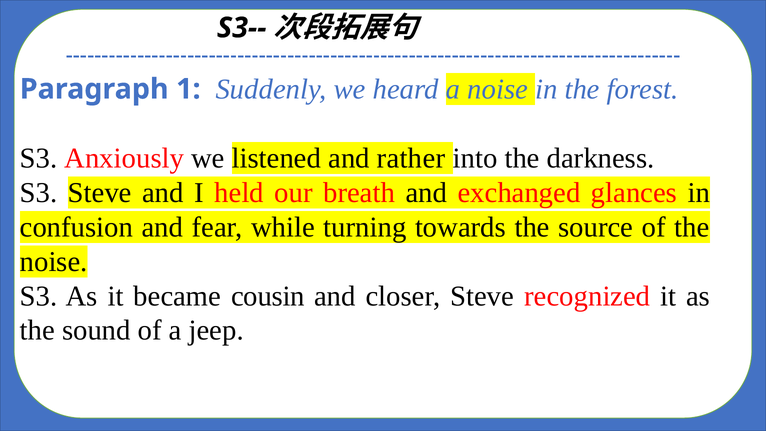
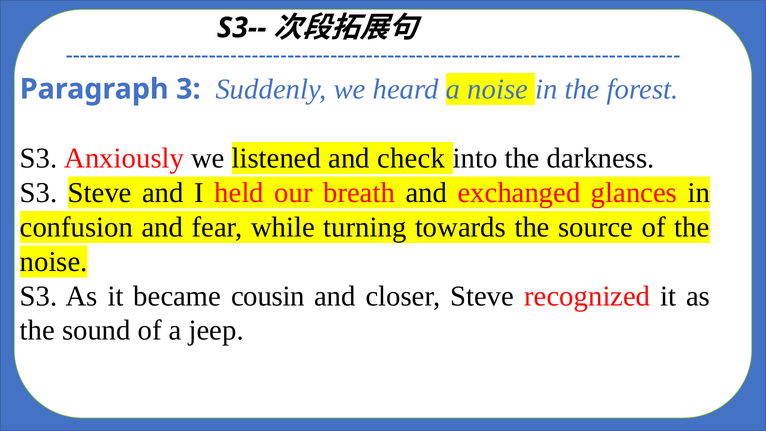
1: 1 -> 3
rather: rather -> check
